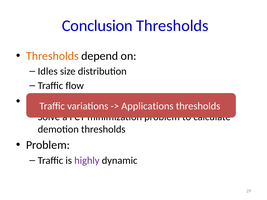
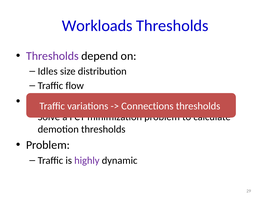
Conclusion: Conclusion -> Workloads
Thresholds at (52, 56) colour: orange -> purple
Applications: Applications -> Connections
